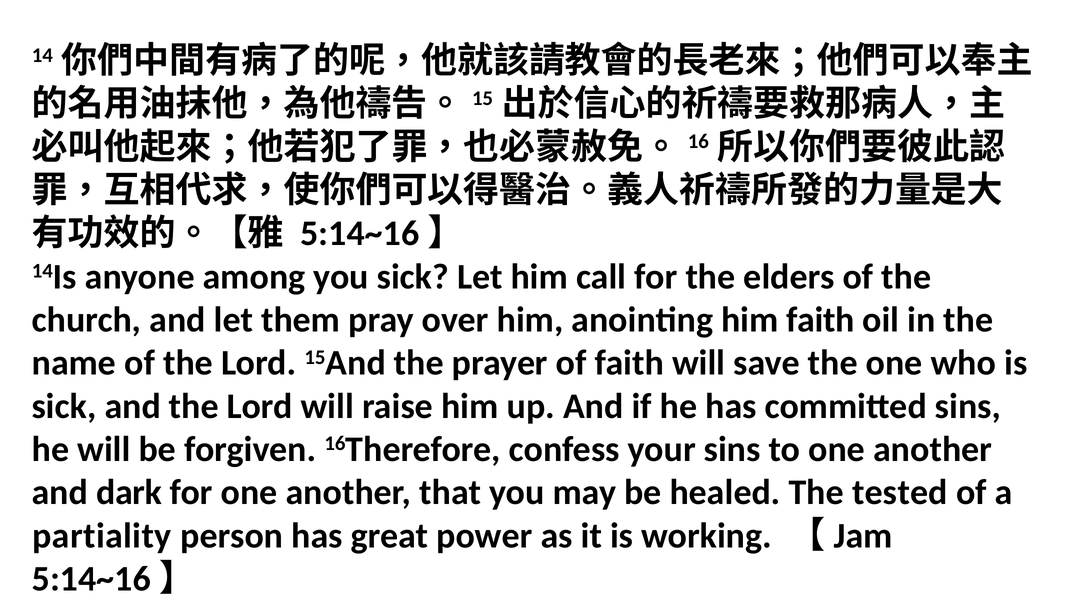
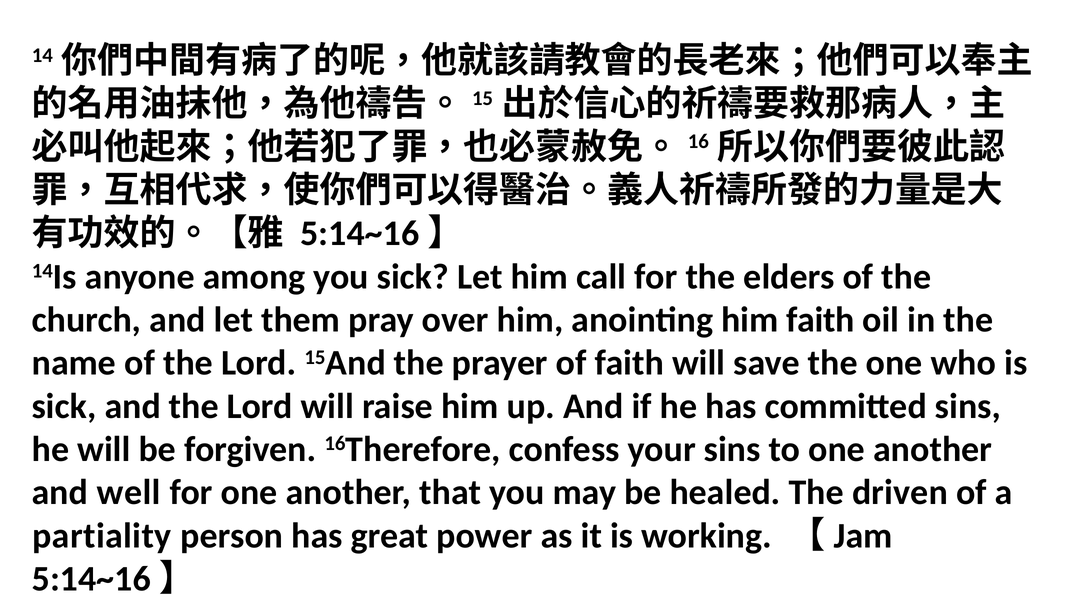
dark: dark -> well
tested: tested -> driven
